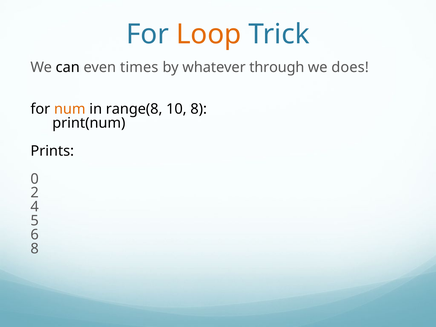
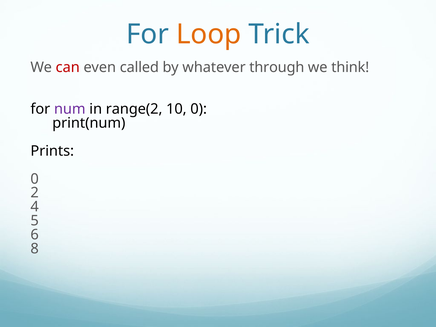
can colour: black -> red
times: times -> called
does: does -> think
num colour: orange -> purple
range(8: range(8 -> range(2
10 8: 8 -> 0
